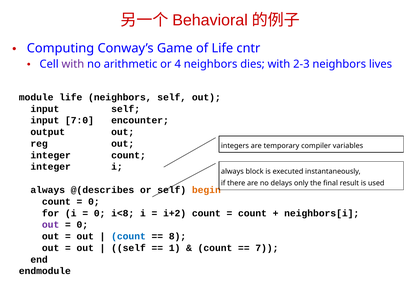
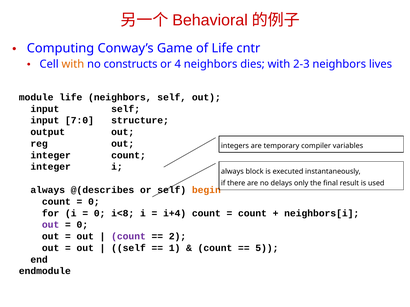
with at (73, 64) colour: purple -> orange
arithmetic: arithmetic -> constructs
encounter: encounter -> structure
i+2: i+2 -> i+4
count at (128, 237) colour: blue -> purple
8: 8 -> 2
7: 7 -> 5
